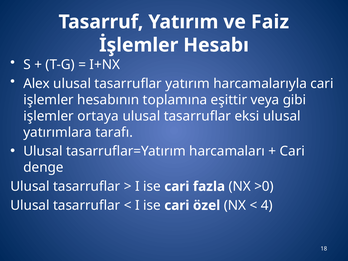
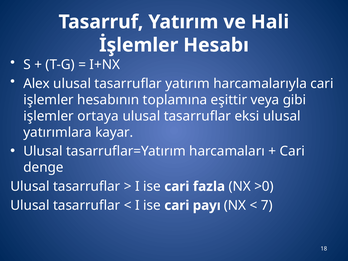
Faiz: Faiz -> Hali
tarafı: tarafı -> kayar
özel: özel -> payı
4: 4 -> 7
